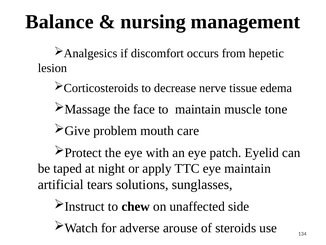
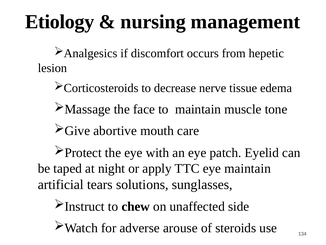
Balance: Balance -> Etiology
problem: problem -> abortive
